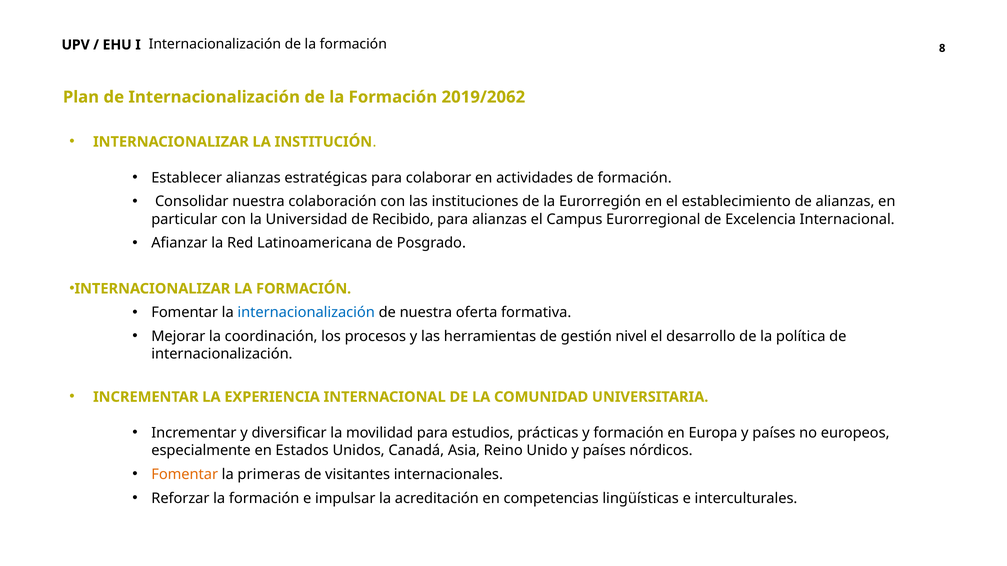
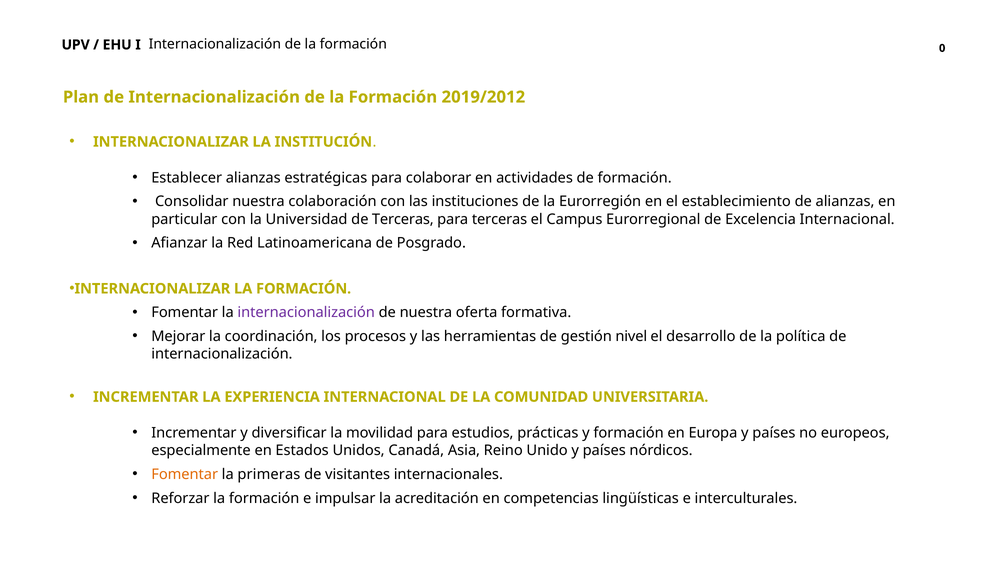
8: 8 -> 0
2019/2062: 2019/2062 -> 2019/2012
de Recibido: Recibido -> Terceras
para alianzas: alianzas -> terceras
internacionalización at (306, 313) colour: blue -> purple
